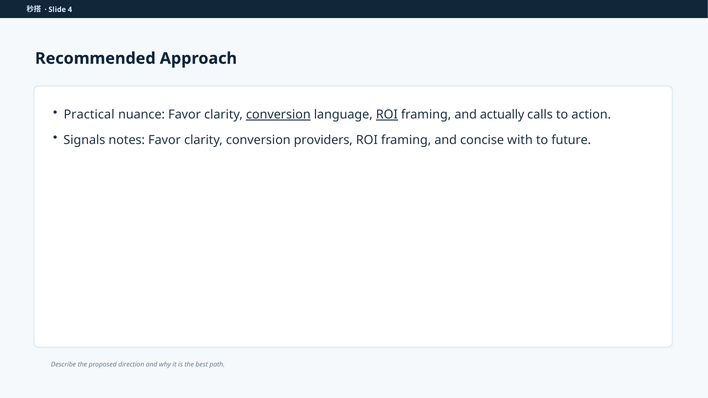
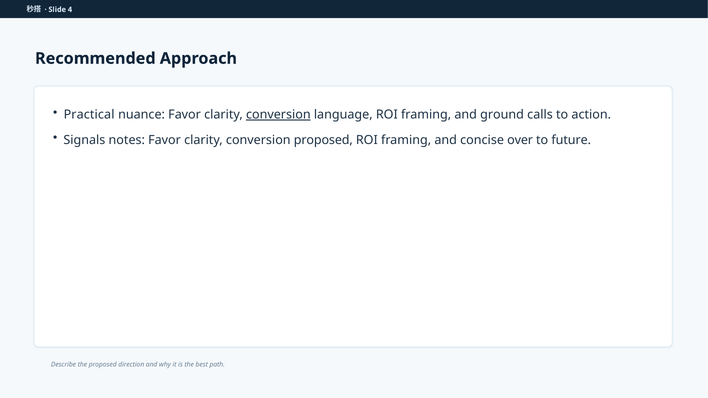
ROI at (387, 115) underline: present -> none
actually: actually -> ground
conversion providers: providers -> proposed
with: with -> over
